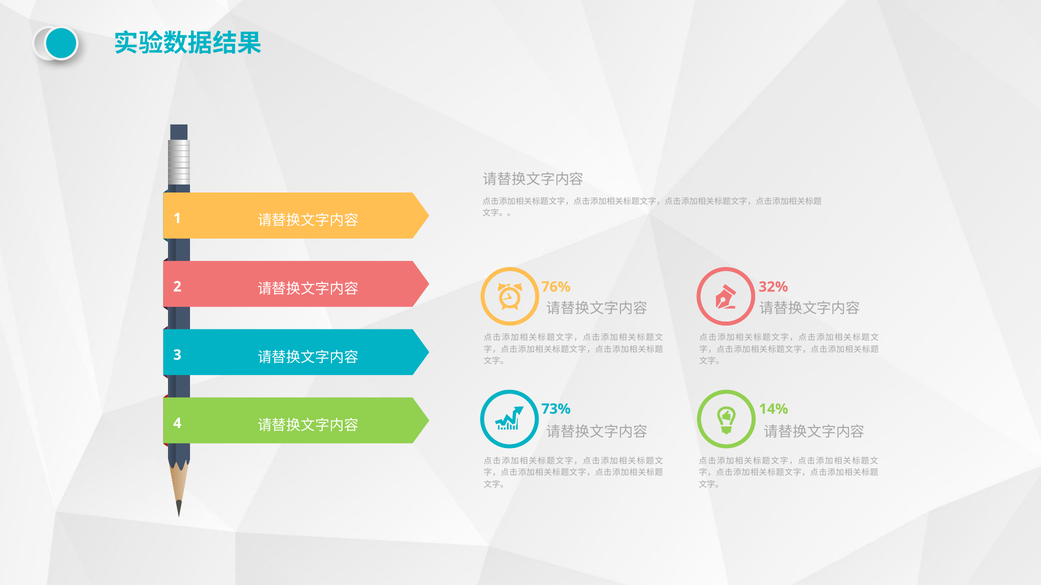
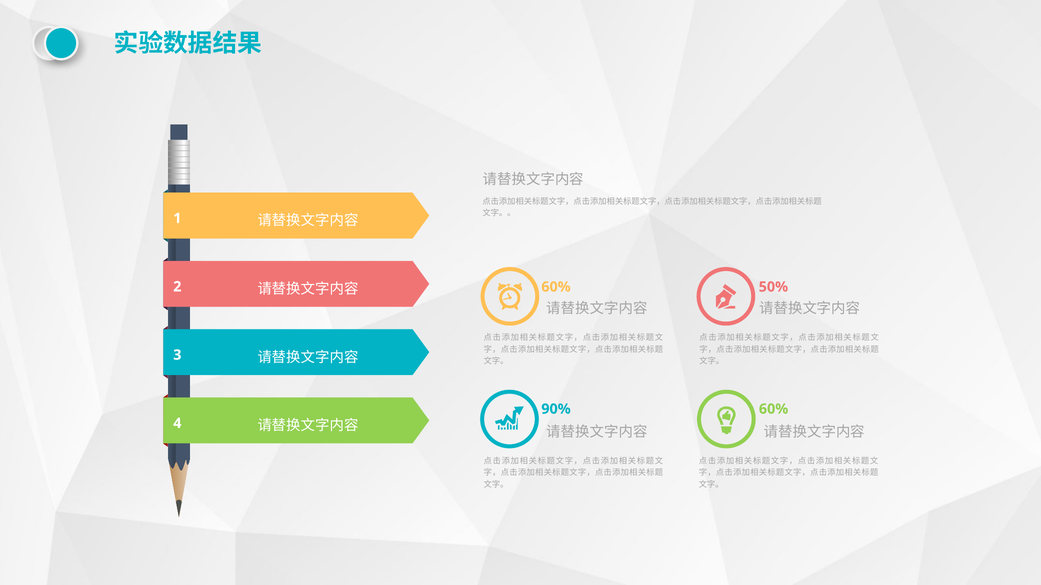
76% at (556, 287): 76% -> 60%
32%: 32% -> 50%
73%: 73% -> 90%
14% at (774, 409): 14% -> 60%
